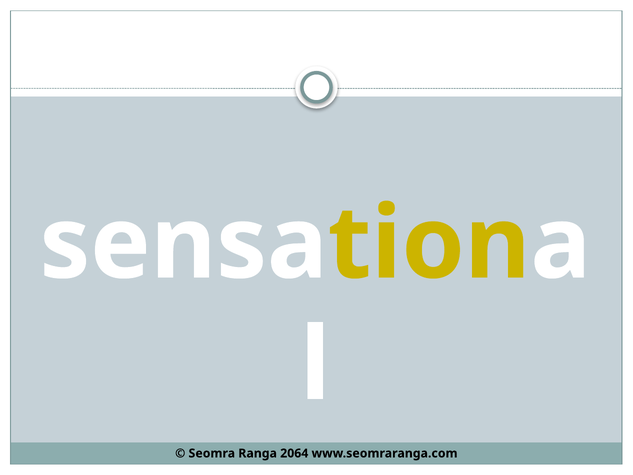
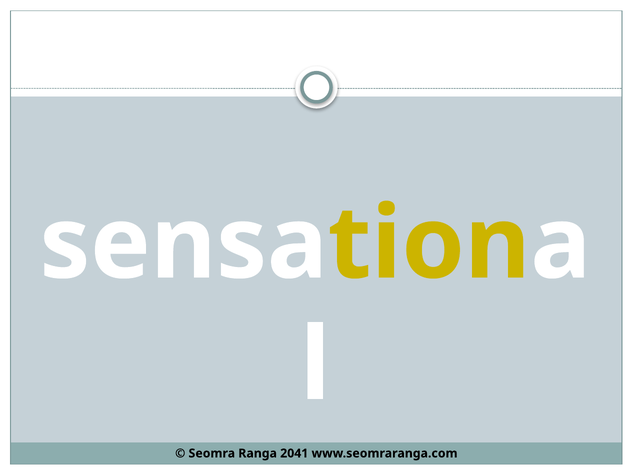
2064: 2064 -> 2041
